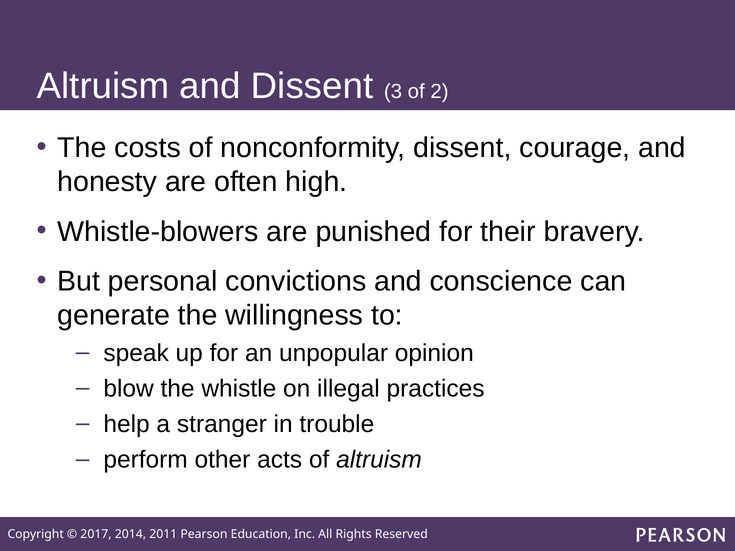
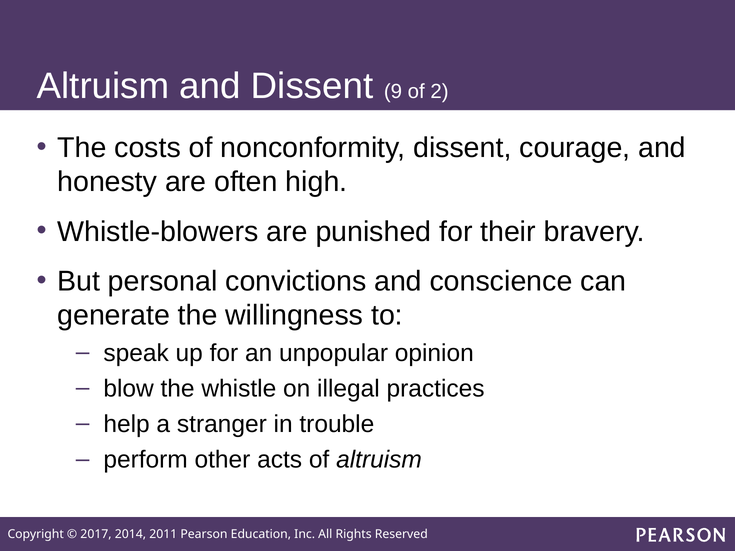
3: 3 -> 9
